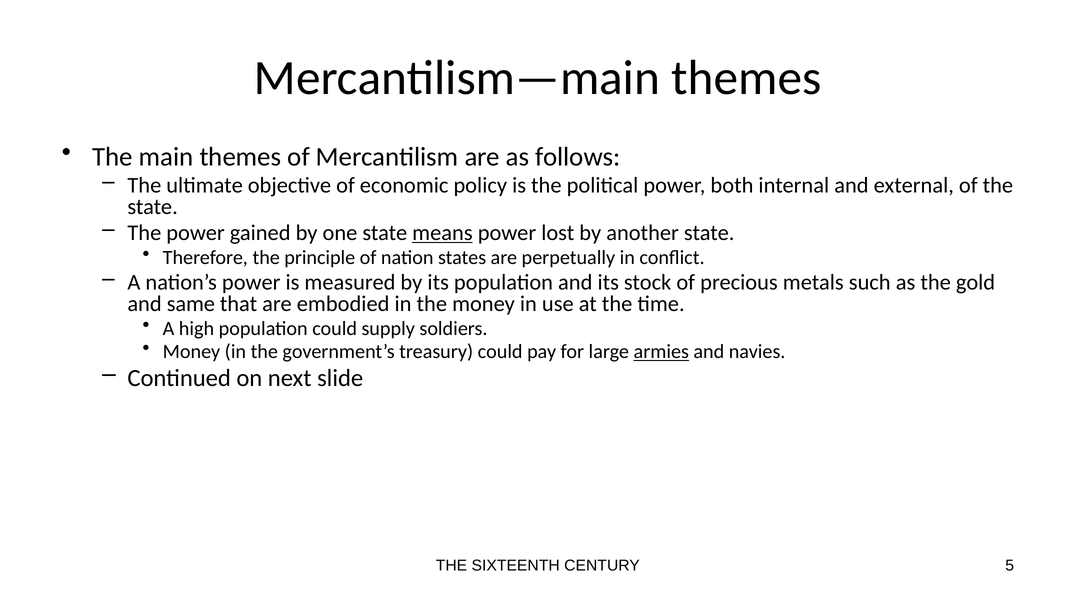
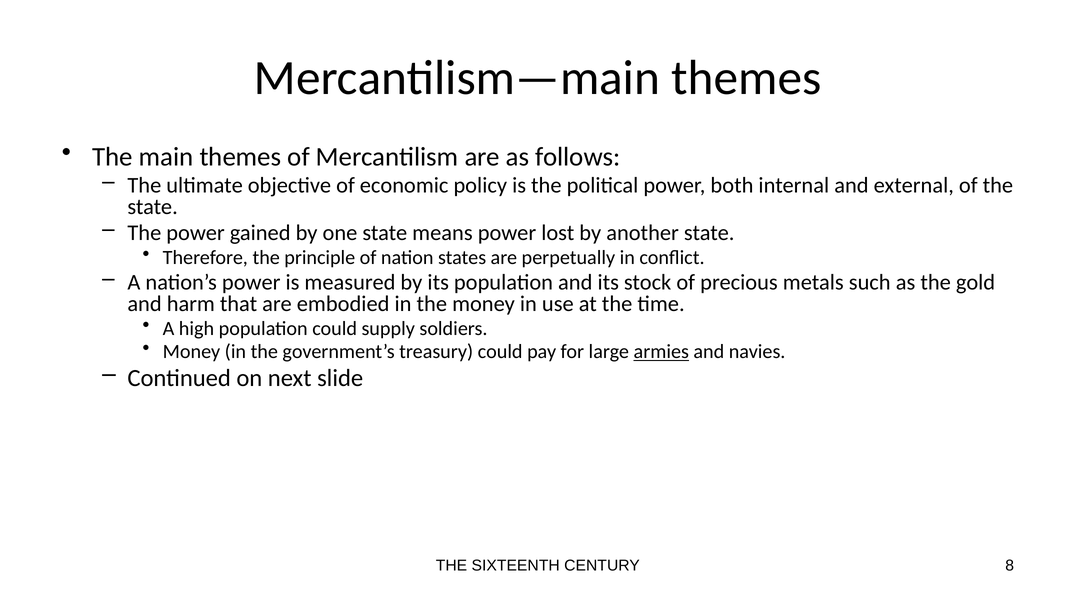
means underline: present -> none
same: same -> harm
5: 5 -> 8
